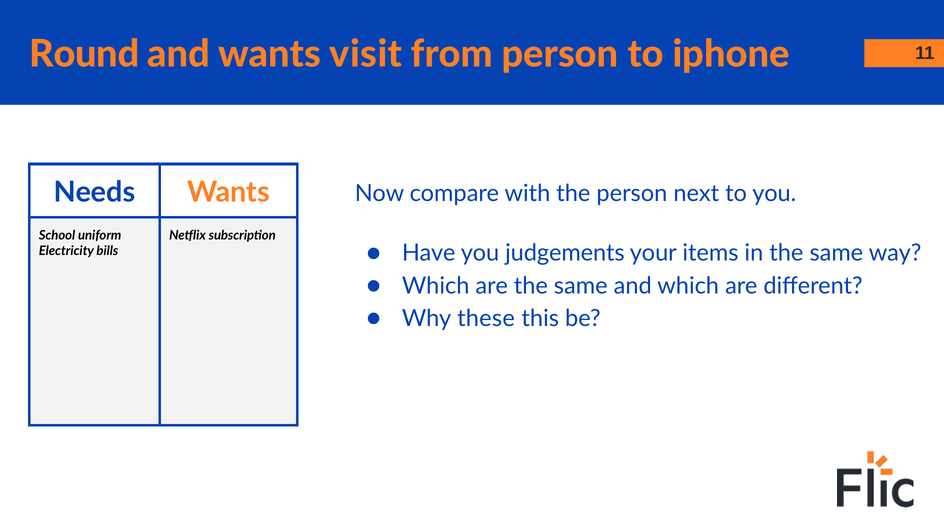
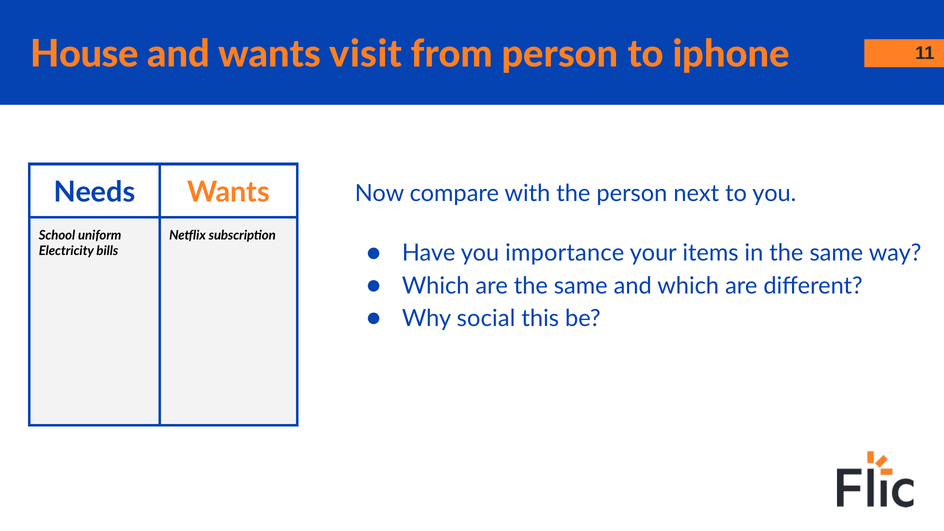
Round: Round -> House
judgements: judgements -> importance
these: these -> social
